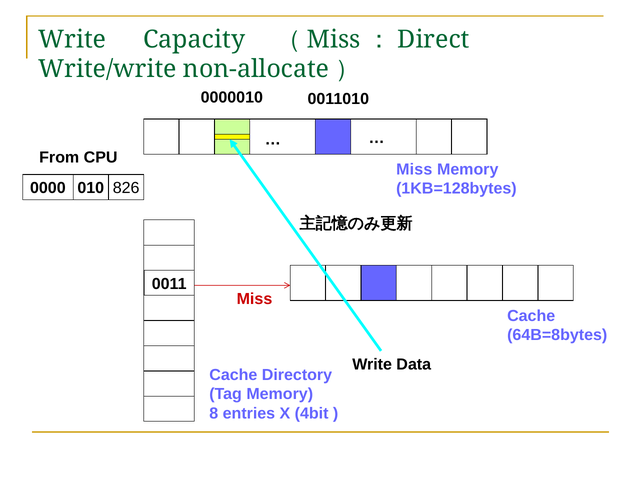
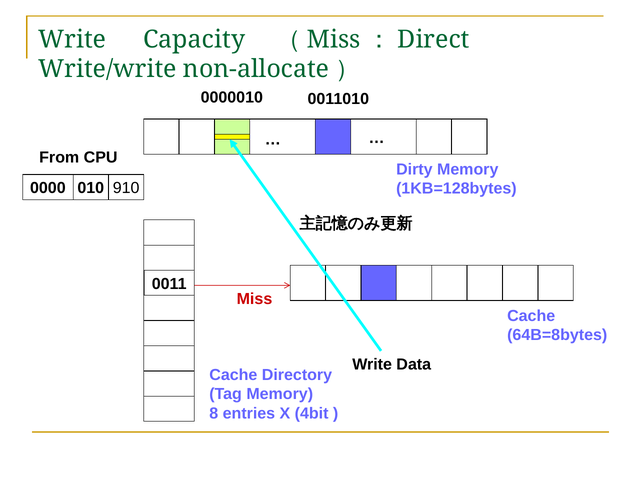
Miss at (414, 170): Miss -> Dirty
826: 826 -> 910
